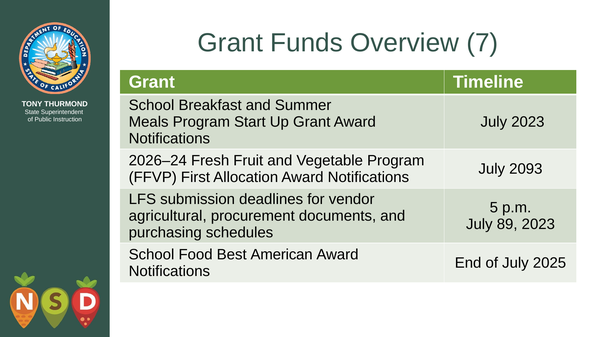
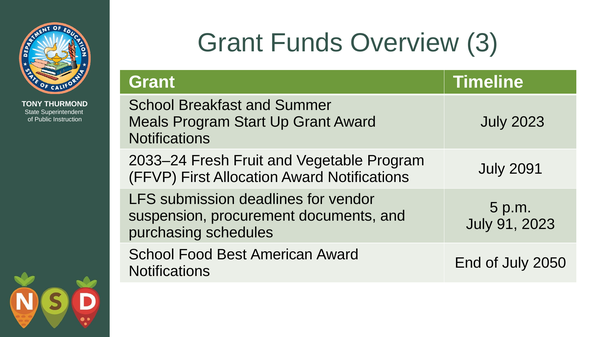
7: 7 -> 3
2026–24: 2026–24 -> 2033–24
2093: 2093 -> 2091
agricultural: agricultural -> suspension
89: 89 -> 91
2025: 2025 -> 2050
